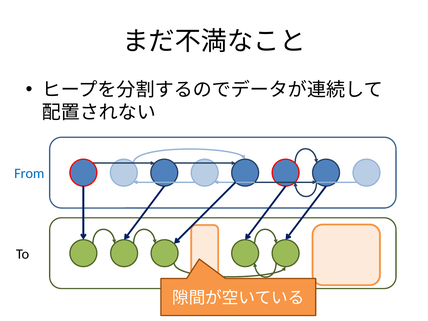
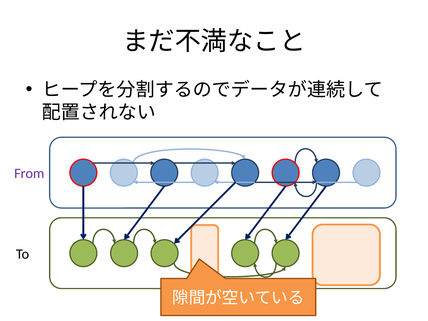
From colour: blue -> purple
